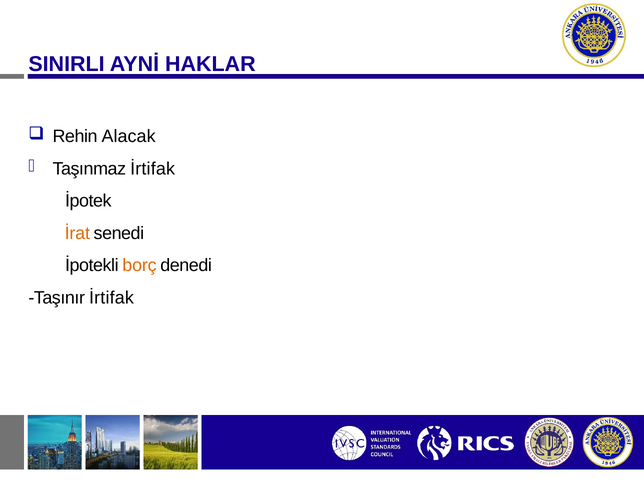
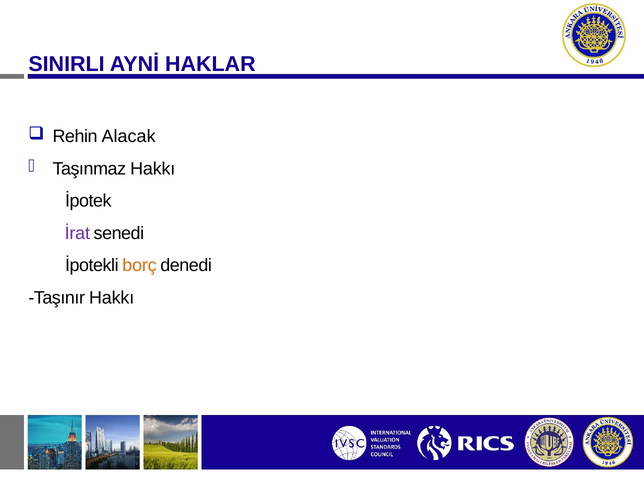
Taşınmaz İrtifak: İrtifak -> Hakkı
İrat colour: orange -> purple
Taşınır İrtifak: İrtifak -> Hakkı
